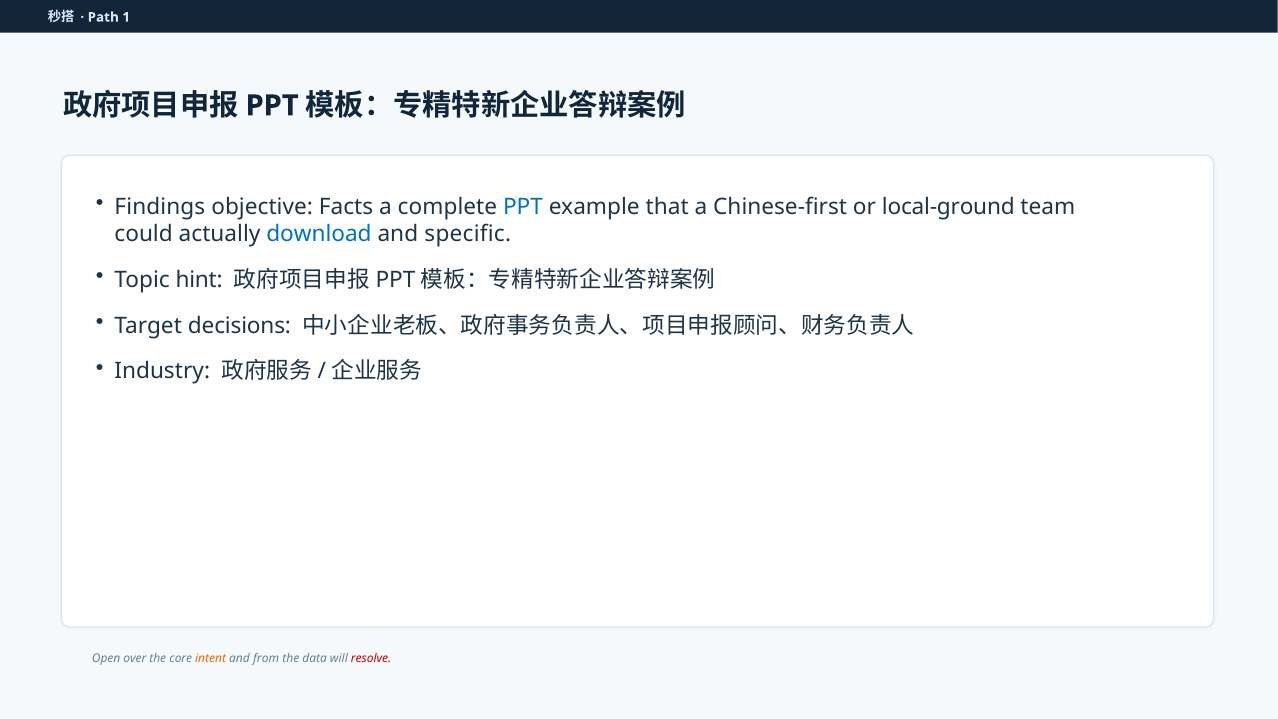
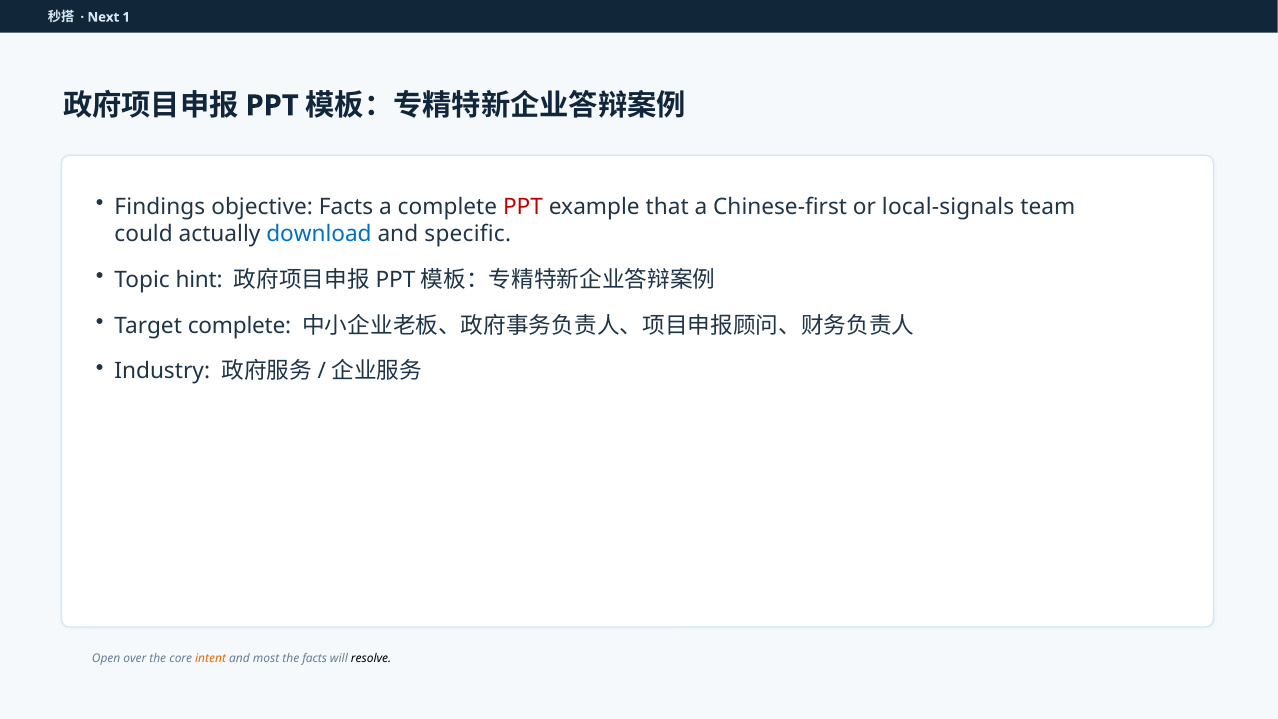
Path: Path -> Next
PPT at (523, 207) colour: blue -> red
local-ground: local-ground -> local-signals
Target decisions: decisions -> complete
from: from -> most
the data: data -> facts
resolve colour: red -> black
